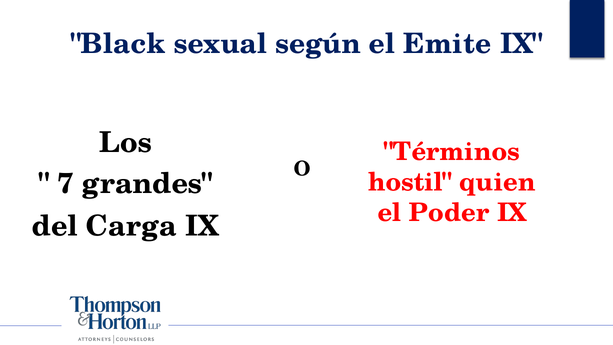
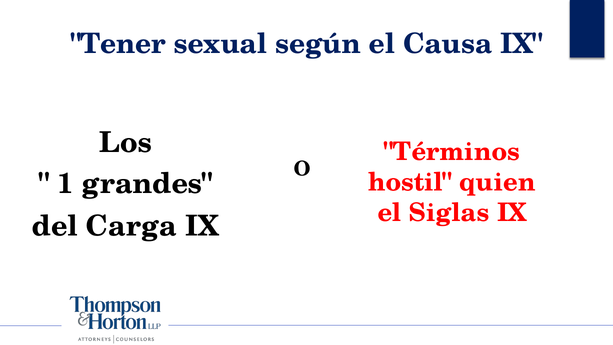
Black: Black -> Tener
Emite: Emite -> Causa
7: 7 -> 1
Poder: Poder -> Siglas
